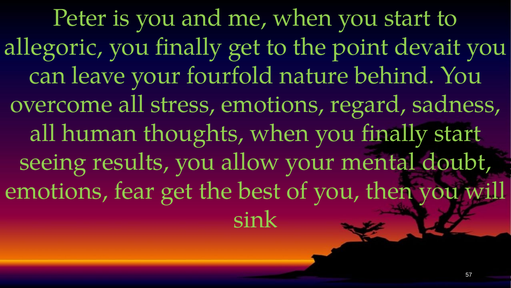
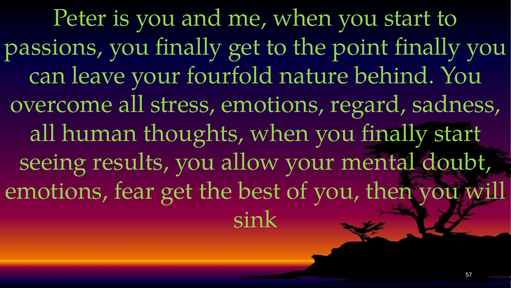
allegoric: allegoric -> passions
point devait: devait -> finally
